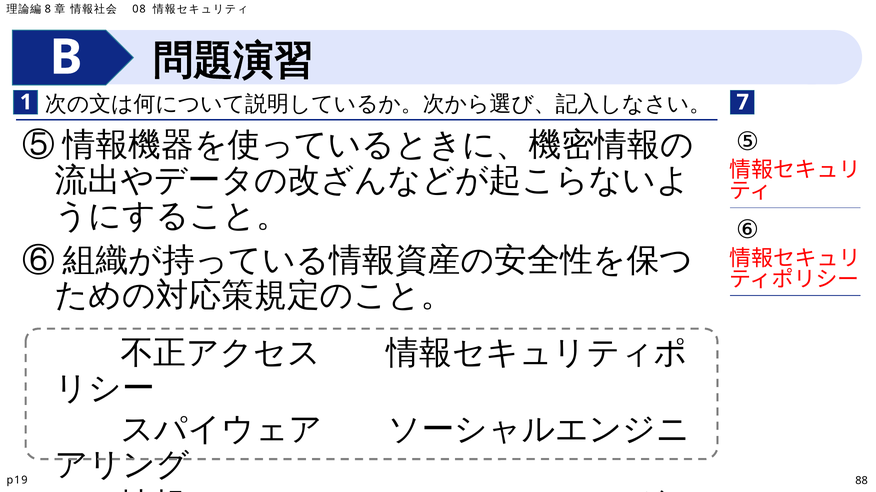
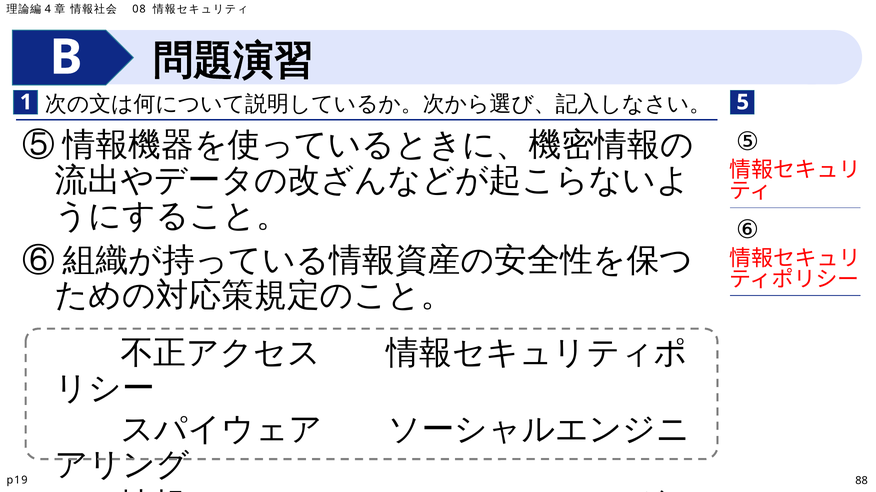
8: 8 -> 4
7: 7 -> 5
